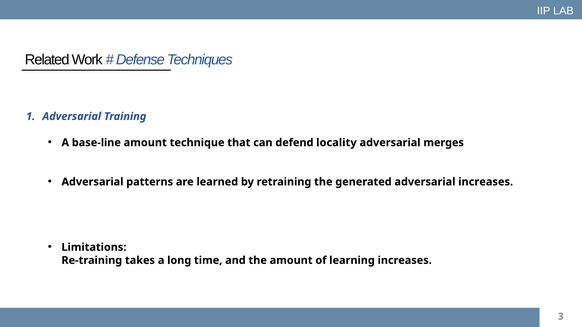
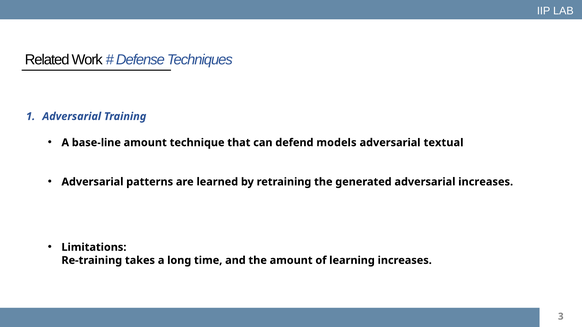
locality: locality -> models
merges: merges -> textual
